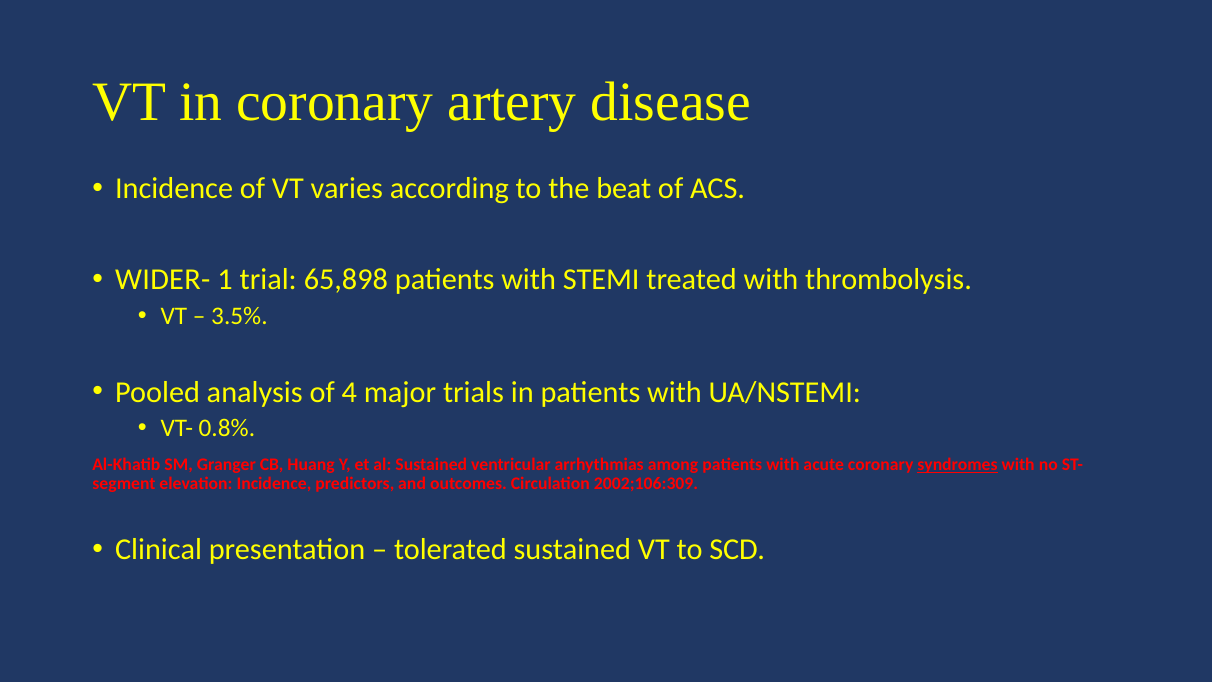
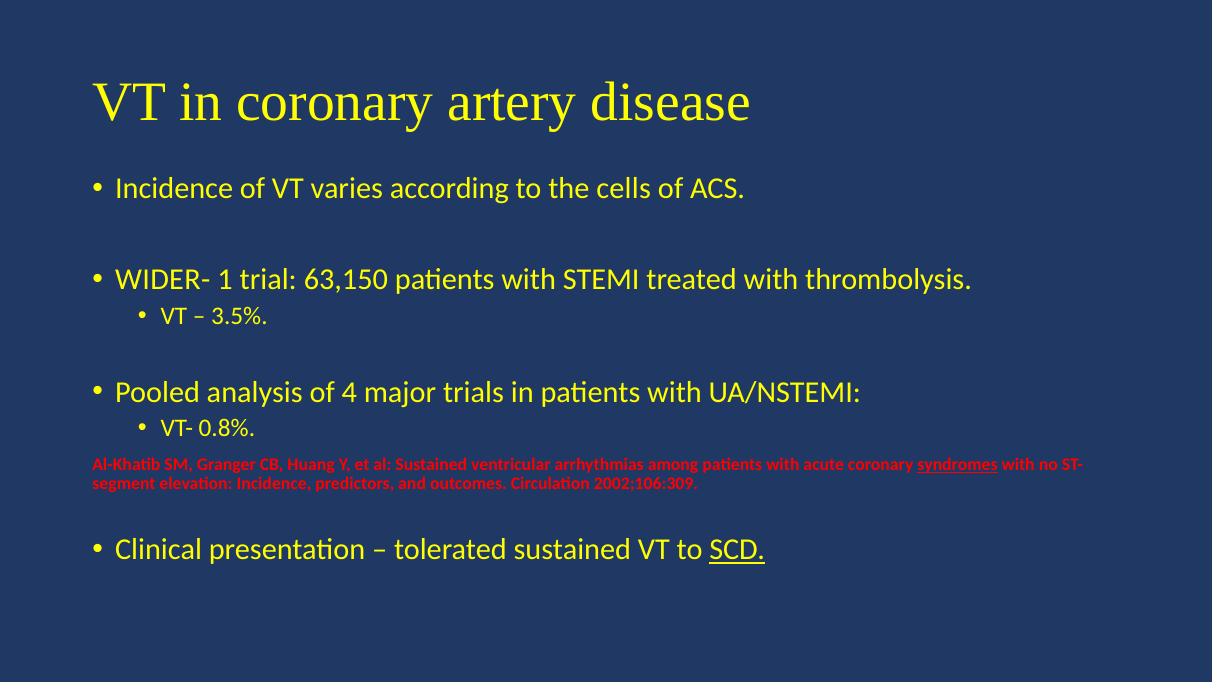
beat: beat -> cells
65,898: 65,898 -> 63,150
SCD underline: none -> present
